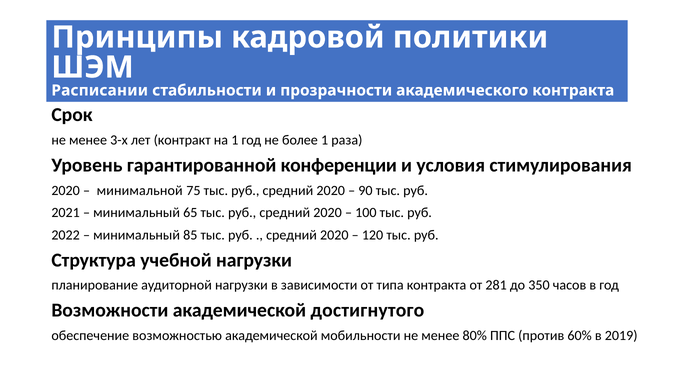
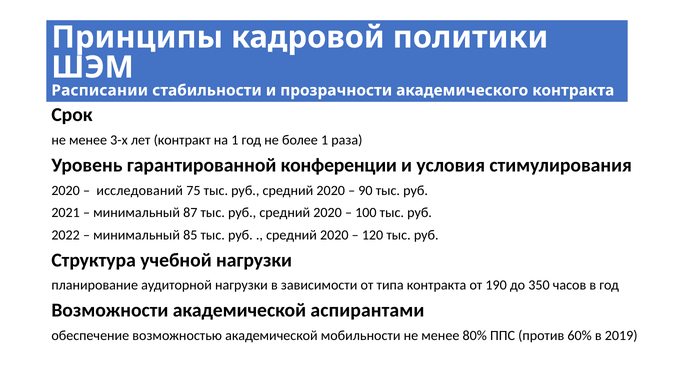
минимальной: минимальной -> исследований
65: 65 -> 87
281: 281 -> 190
достигнутого: достигнутого -> аспирантами
